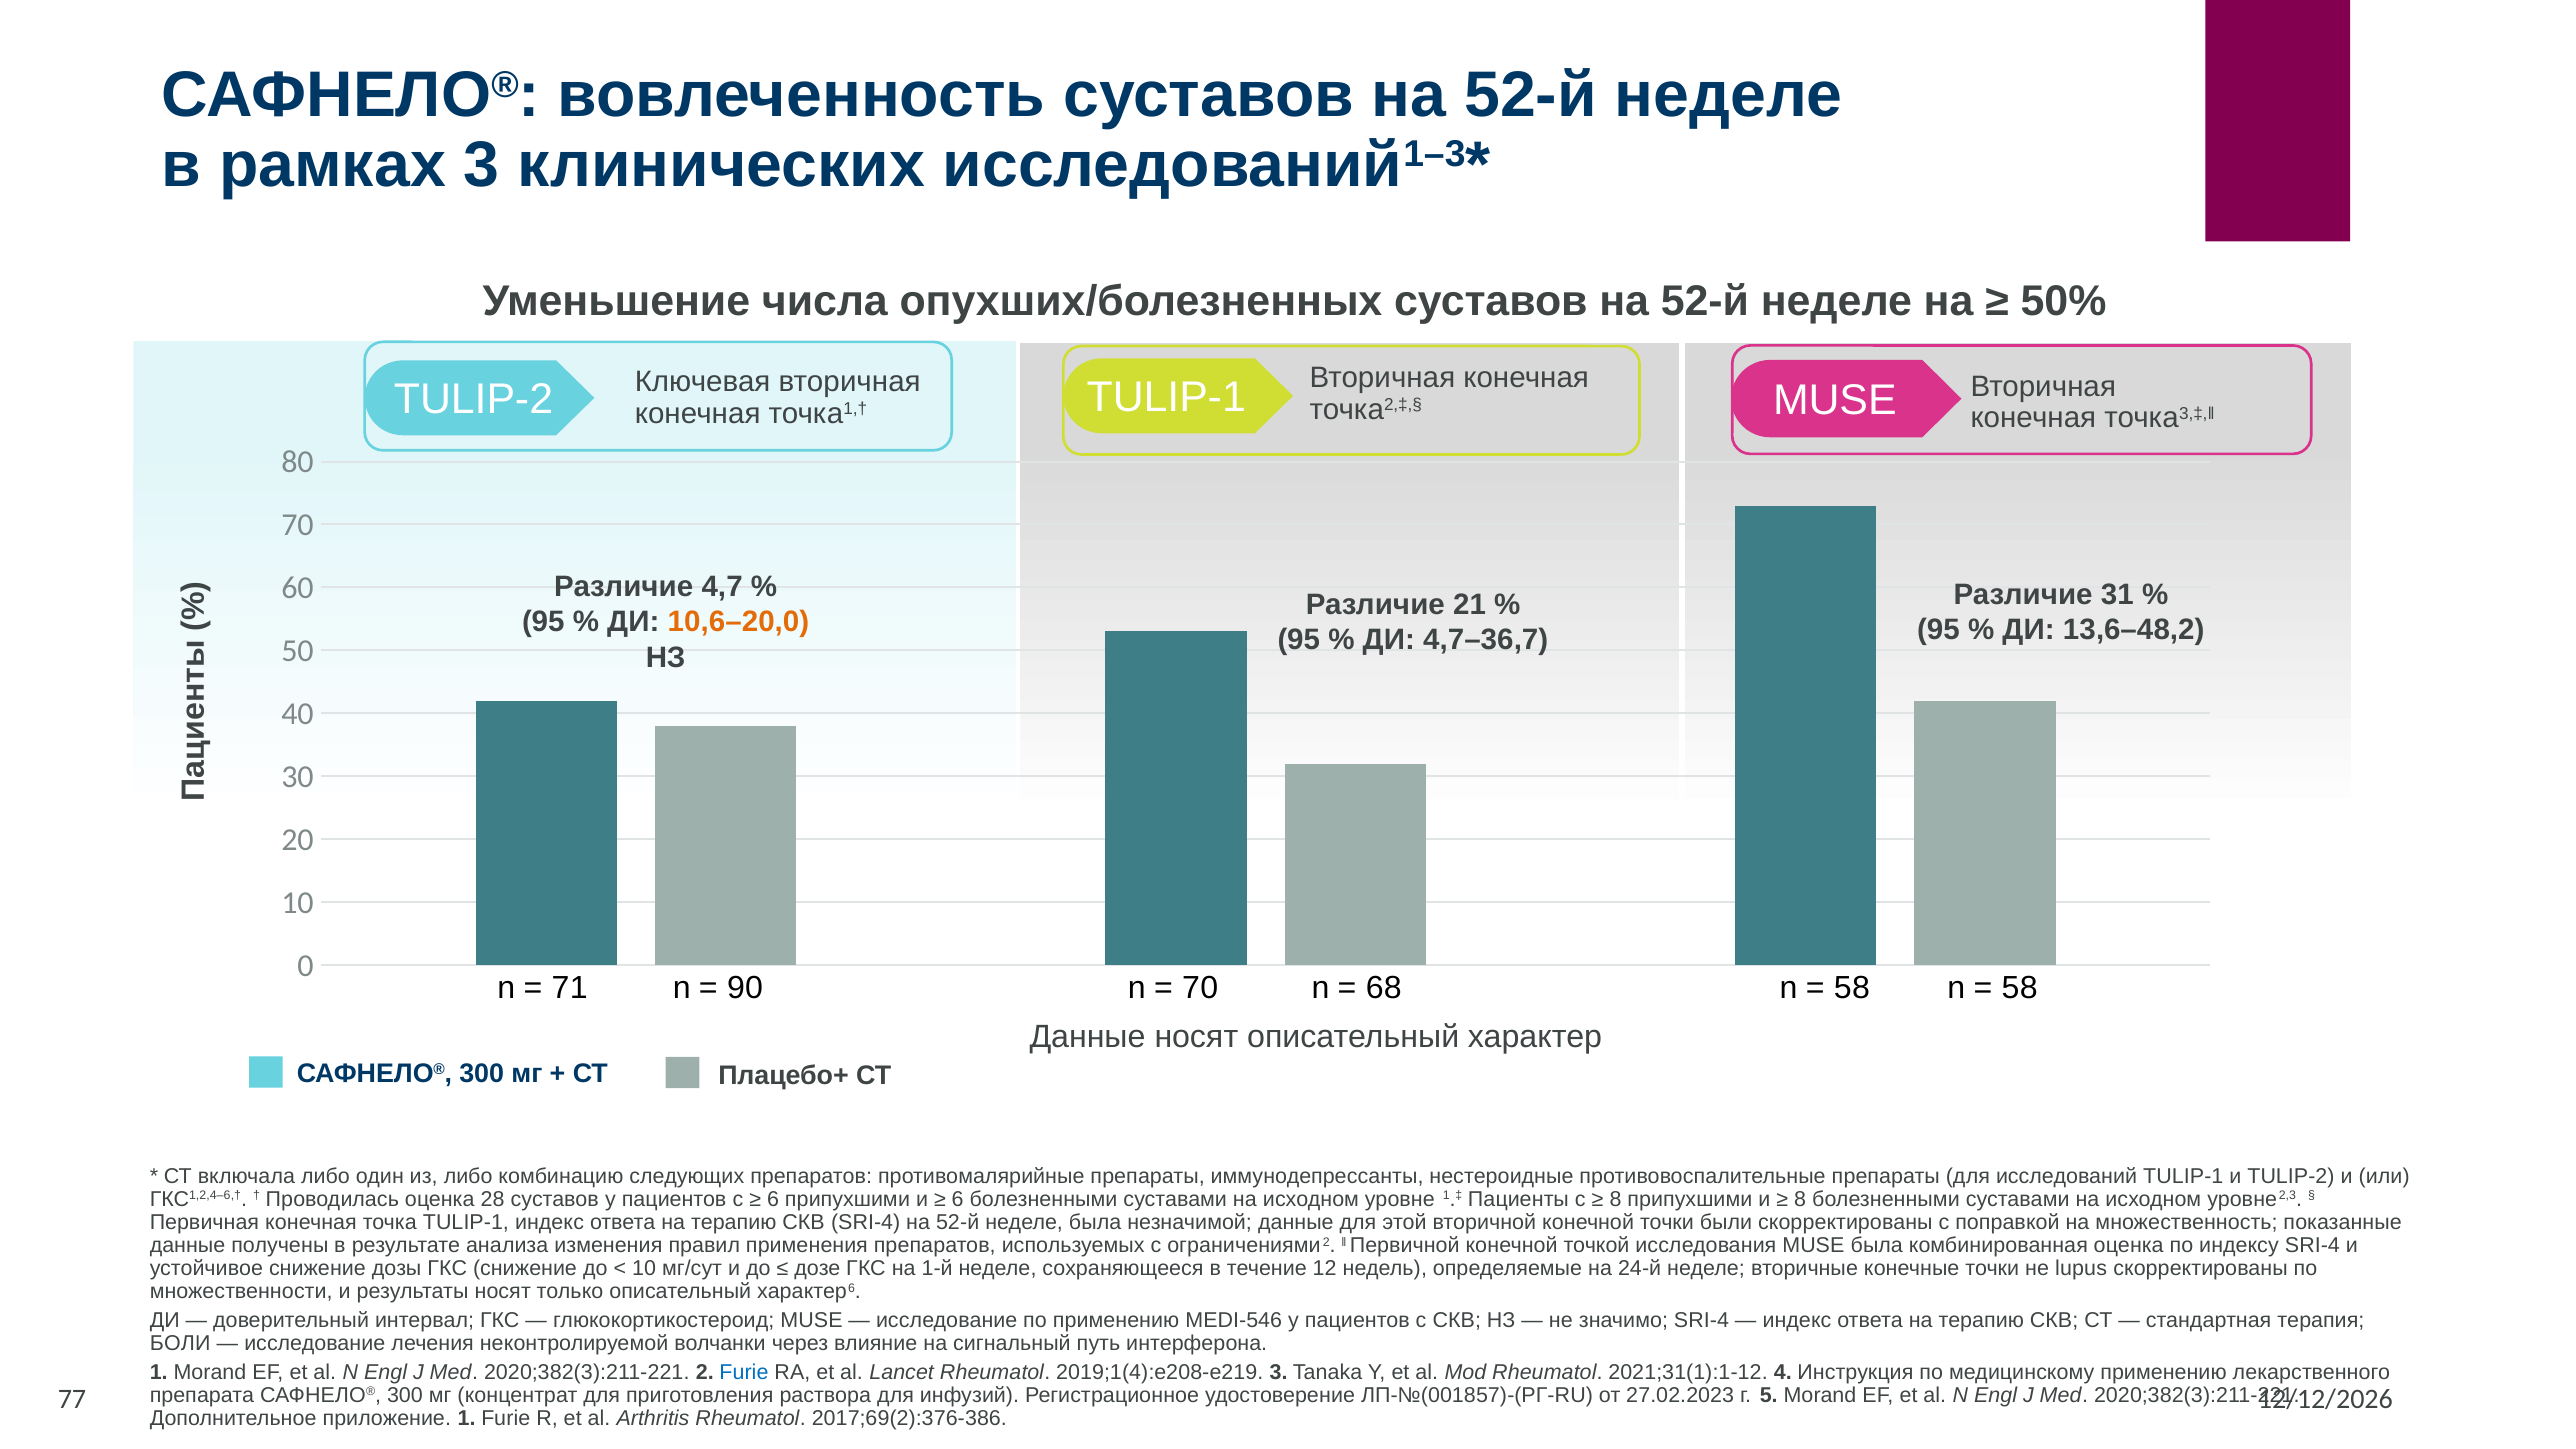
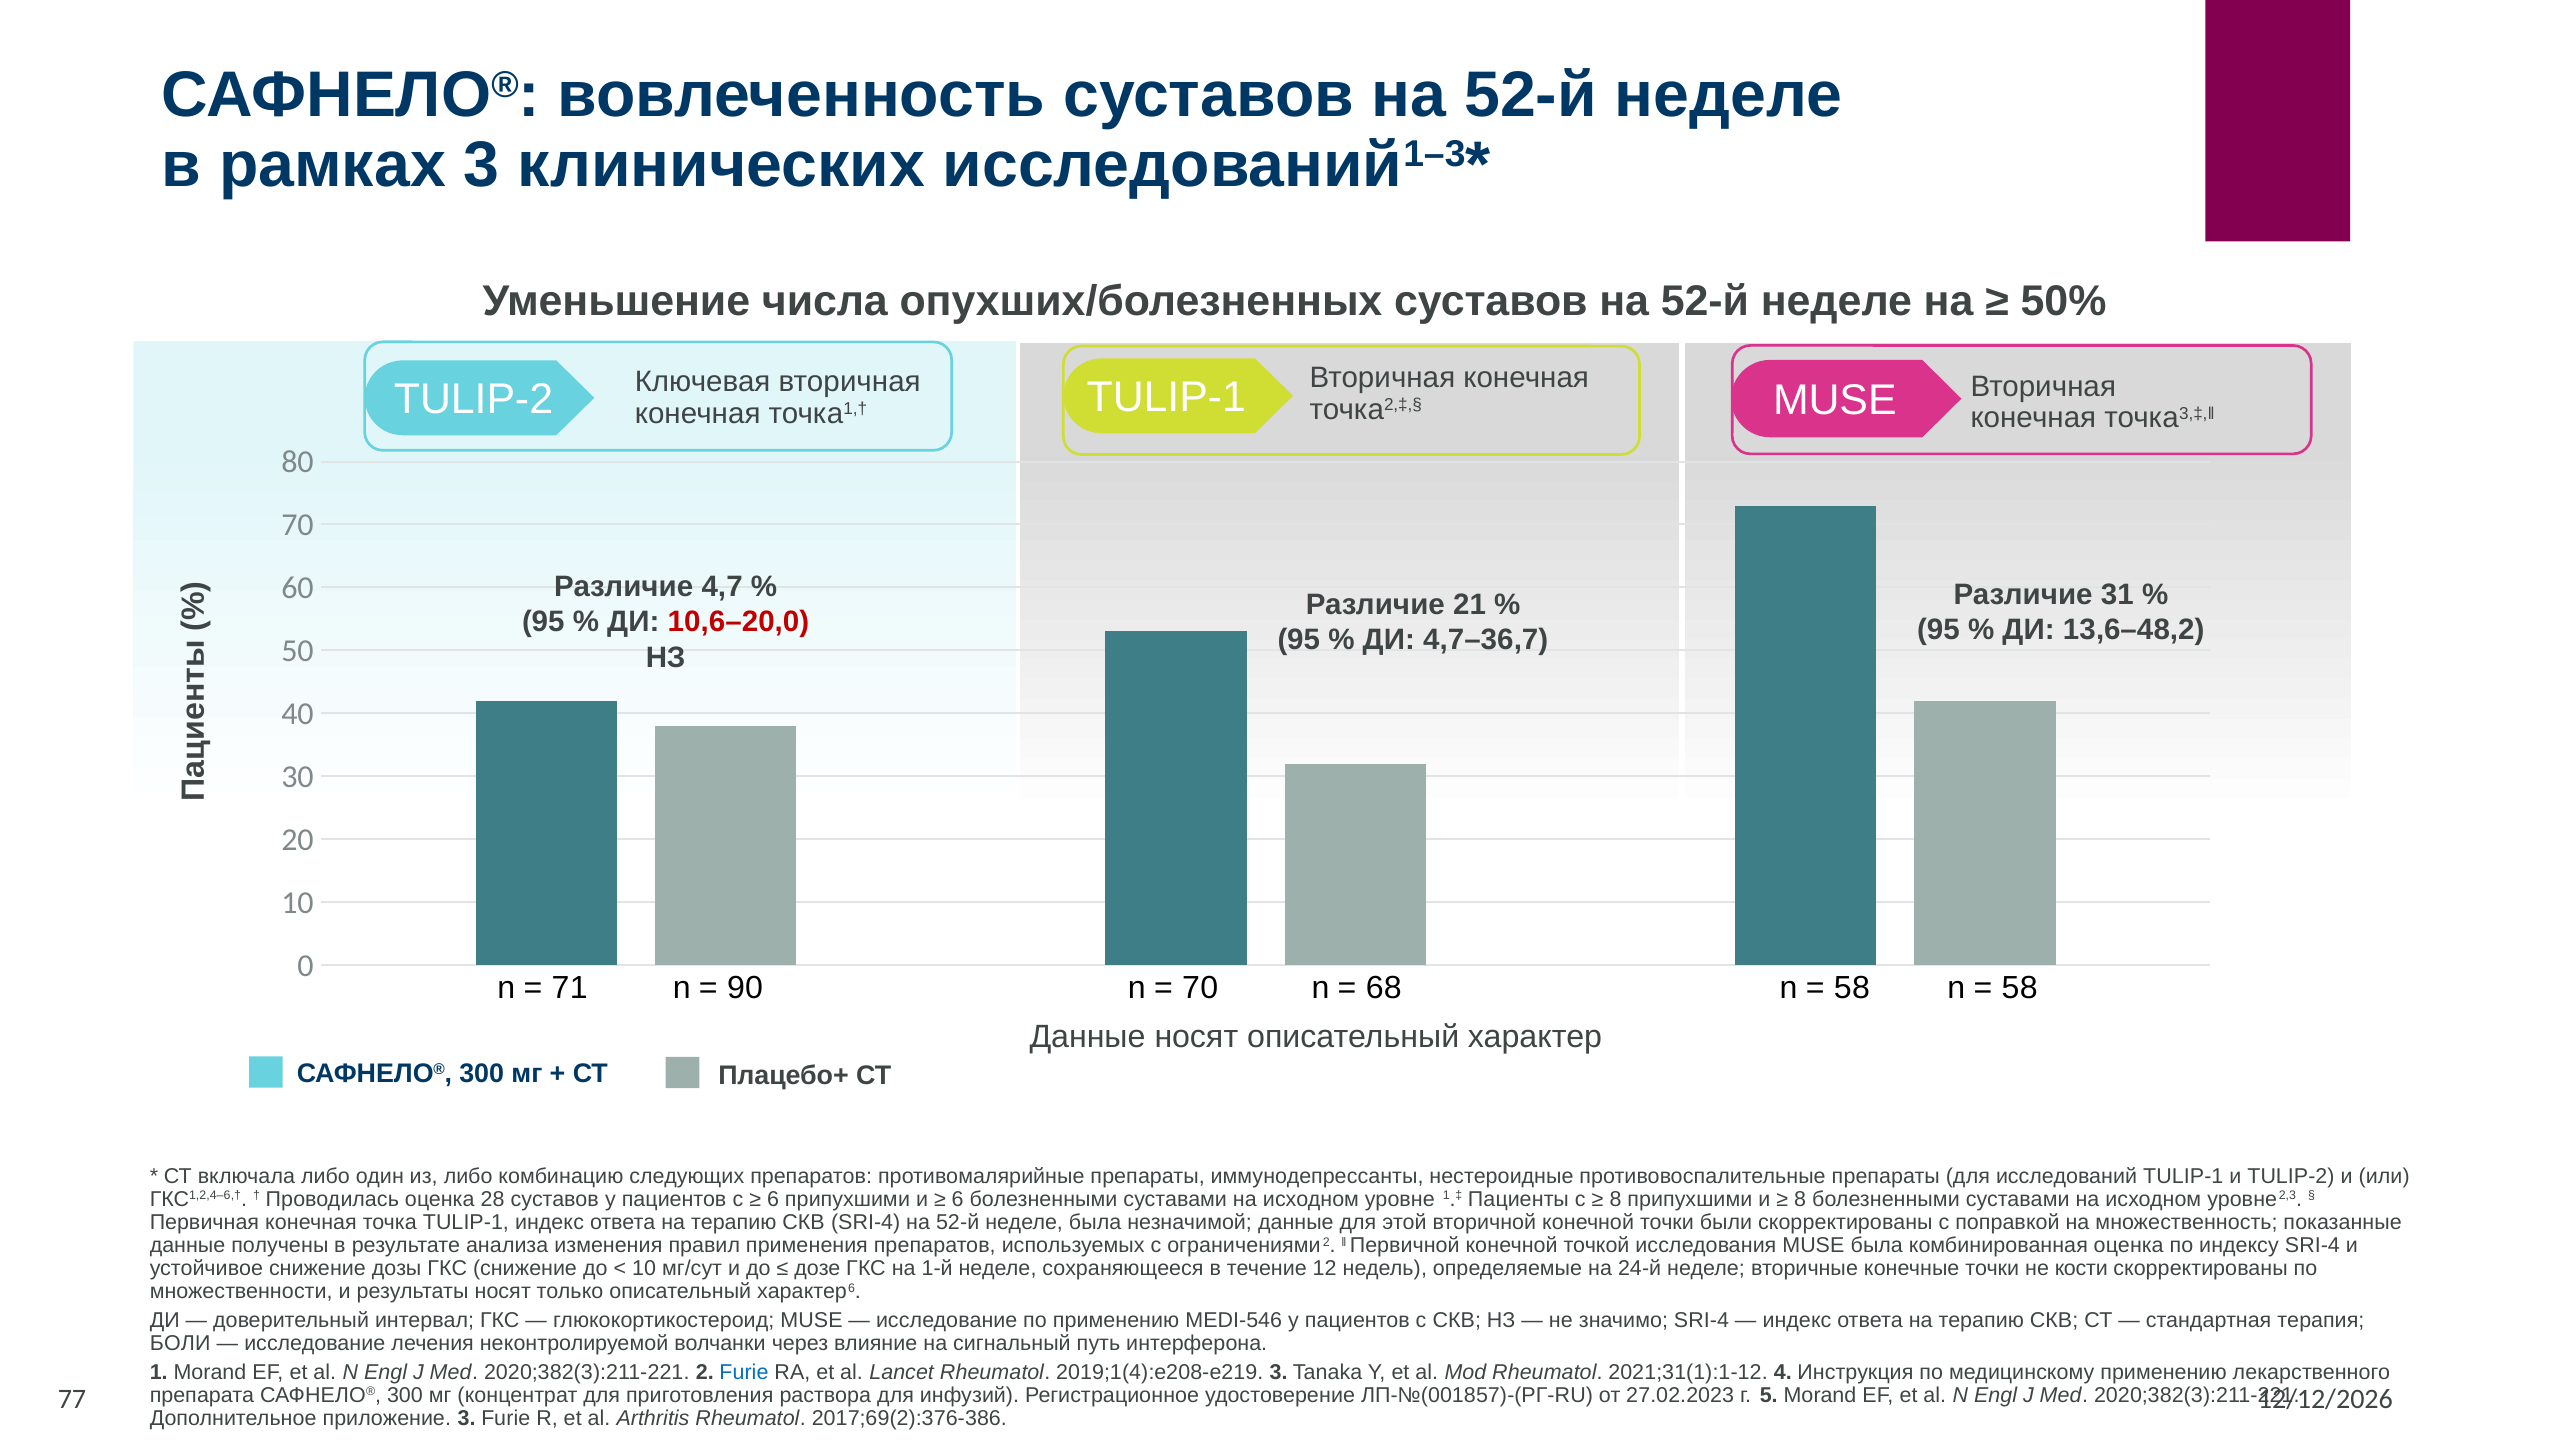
10,6–20,0 colour: orange -> red
lupus: lupus -> кости
приложение 1: 1 -> 3
